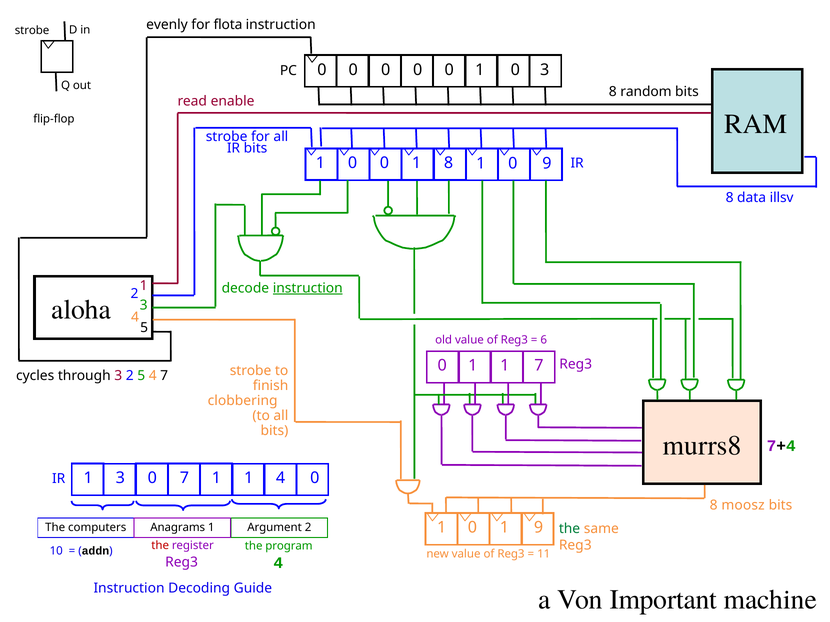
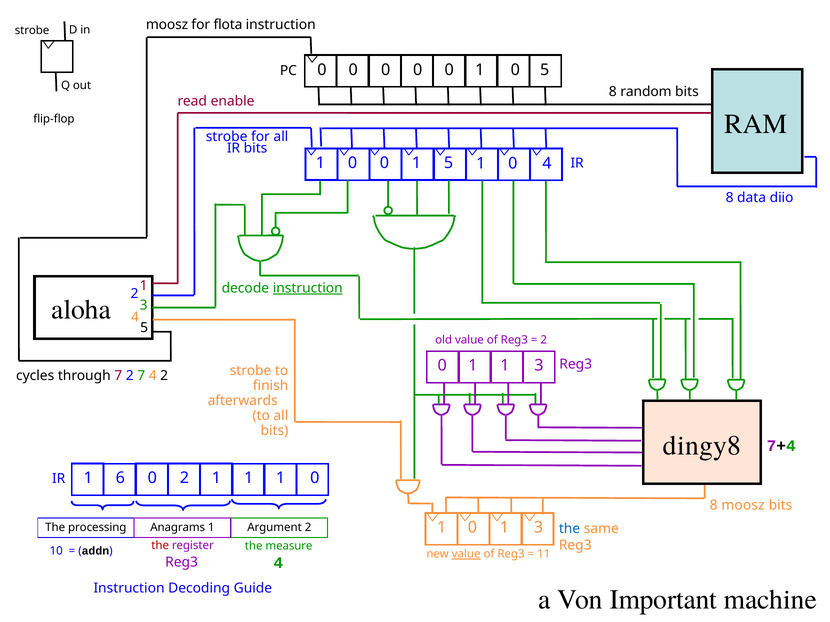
evenly at (167, 25): evenly -> moosz
3 at (545, 70): 3 -> 5
0 1 8: 8 -> 5
0 9: 9 -> 4
illsv: illsv -> diio
6 at (544, 340): 6 -> 2
1 1 7: 7 -> 3
through 3: 3 -> 7
2 5: 5 -> 7
4 7: 7 -> 2
clobbering: clobbering -> afterwards
murrs8: murrs8 -> dingy8
3 at (120, 478): 3 -> 6
0 7: 7 -> 2
1 1 4: 4 -> 1
0 1 9: 9 -> 3
computers: computers -> processing
the at (570, 529) colour: green -> blue
program: program -> measure
value at (466, 555) underline: none -> present
